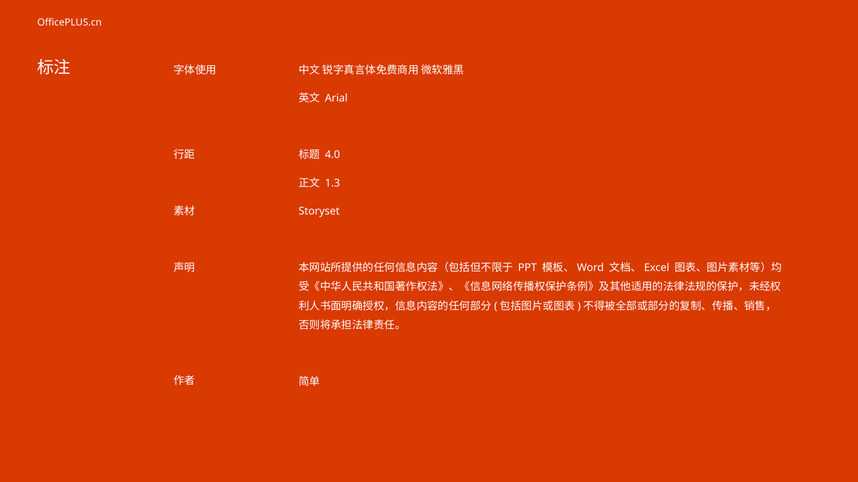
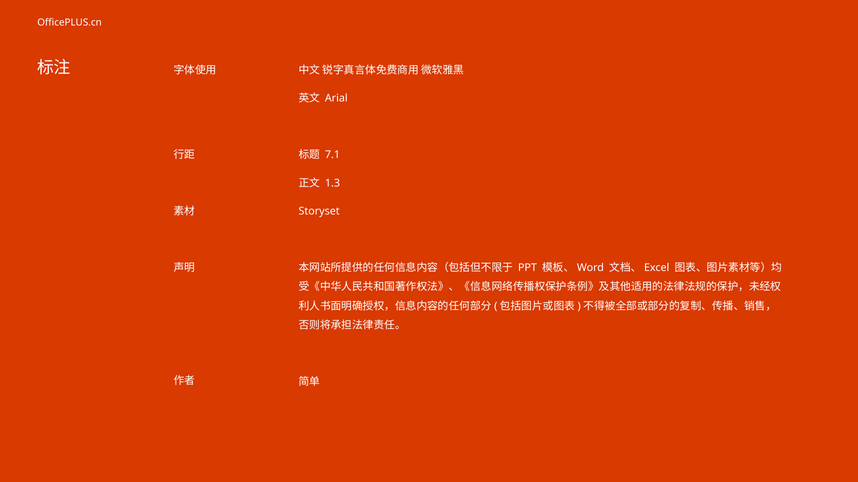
4.0: 4.0 -> 7.1
